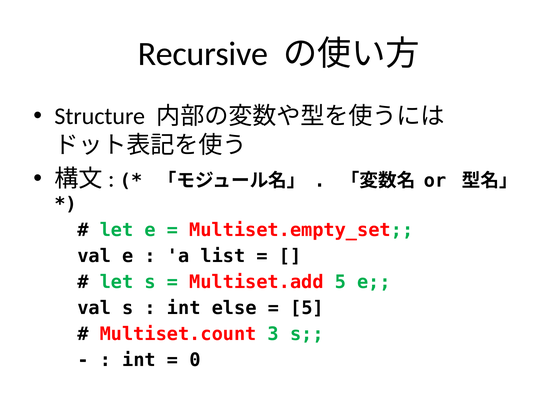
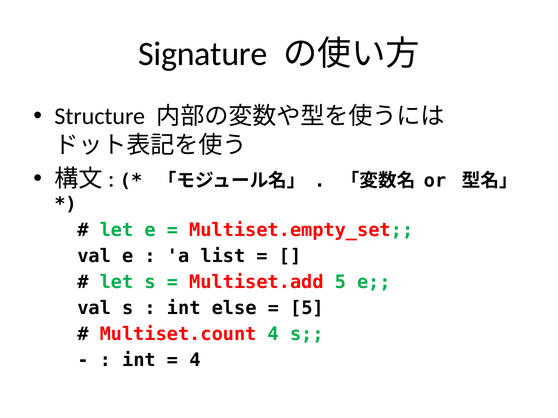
Recursive: Recursive -> Signature
Multiset.count 3: 3 -> 4
0 at (195, 361): 0 -> 4
